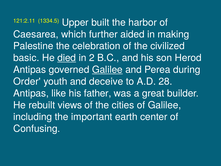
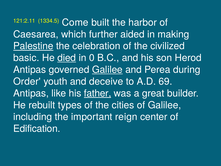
Upper: Upper -> Come
Palestine underline: none -> present
2: 2 -> 0
28: 28 -> 69
father underline: none -> present
views: views -> types
earth: earth -> reign
Confusing: Confusing -> Edification
